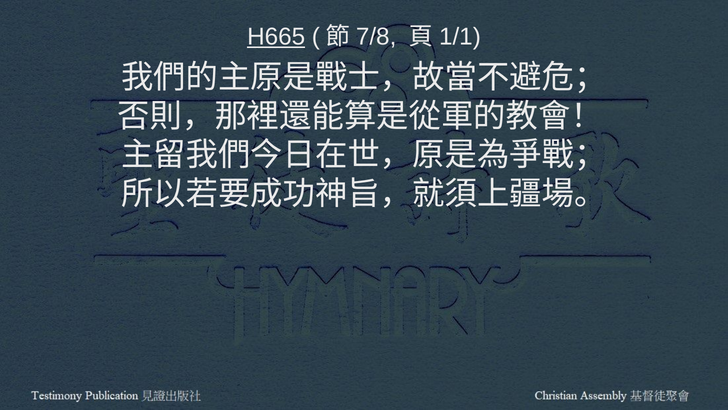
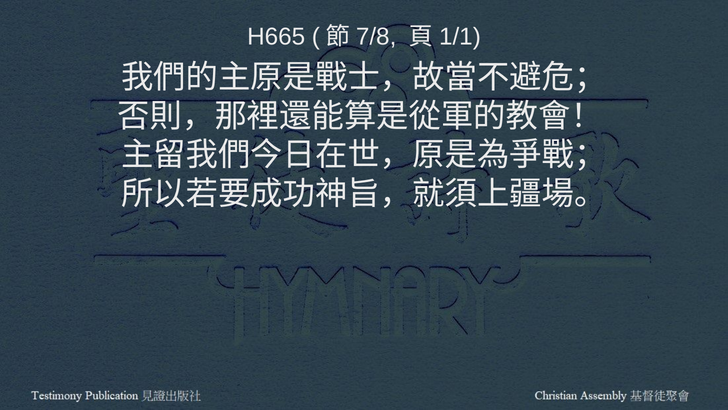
H665 underline: present -> none
